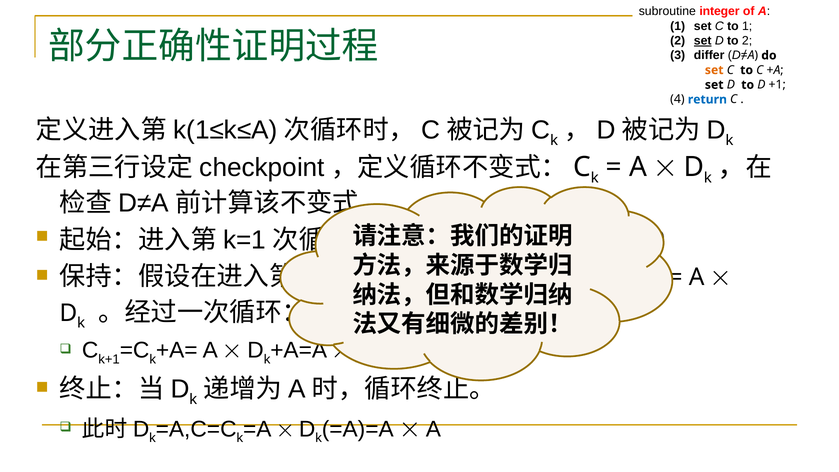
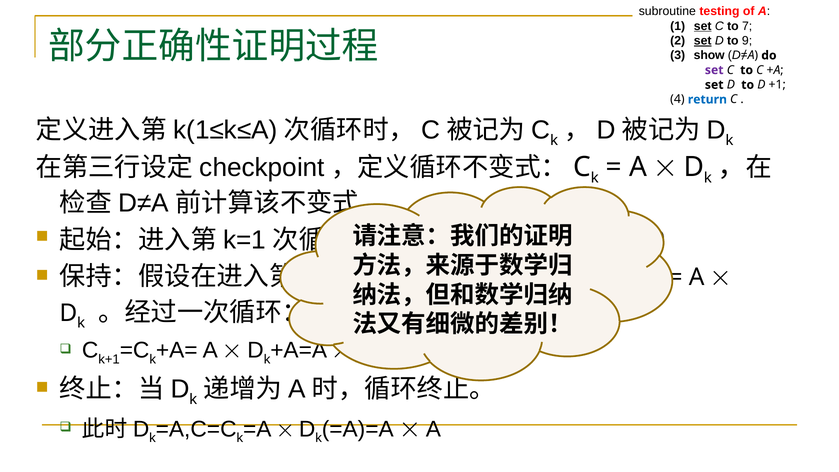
integer: integer -> testing
set at (703, 26) underline: none -> present
to 1: 1 -> 7
to 2: 2 -> 9
differ: differ -> show
set at (714, 70) colour: orange -> purple
